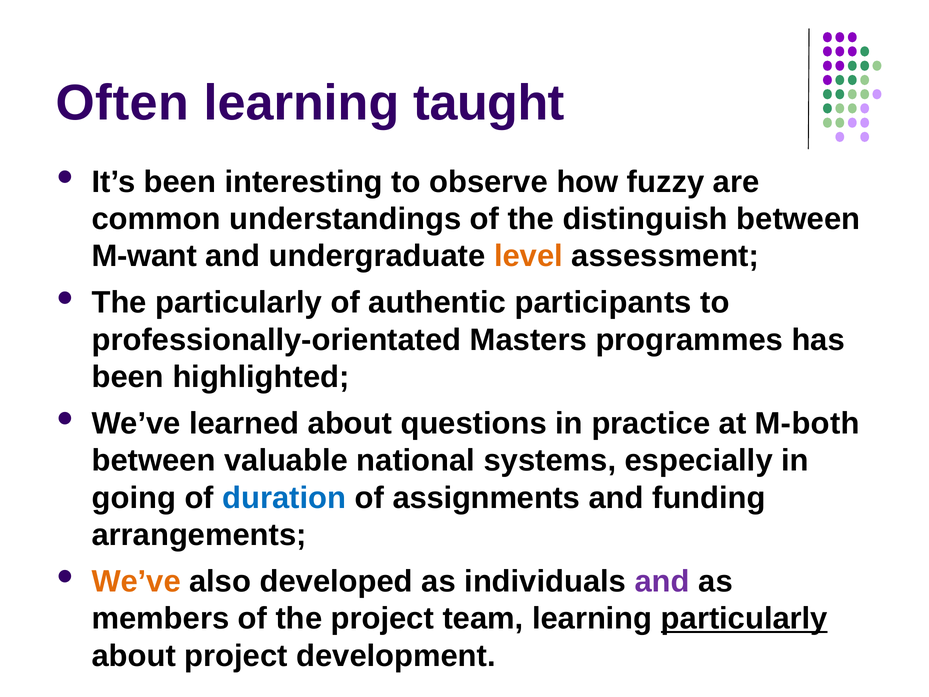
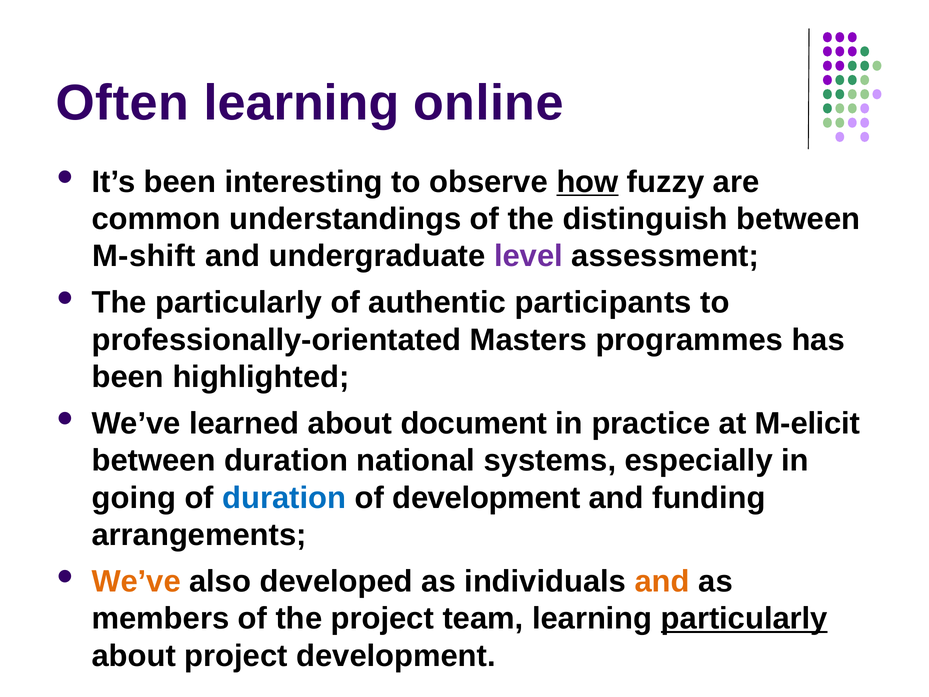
taught: taught -> online
how underline: none -> present
M-want: M-want -> M-shift
level colour: orange -> purple
questions: questions -> document
M-both: M-both -> M-elicit
between valuable: valuable -> duration
of assignments: assignments -> development
and at (662, 581) colour: purple -> orange
